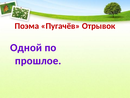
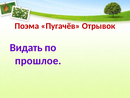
Одной: Одной -> Видать
